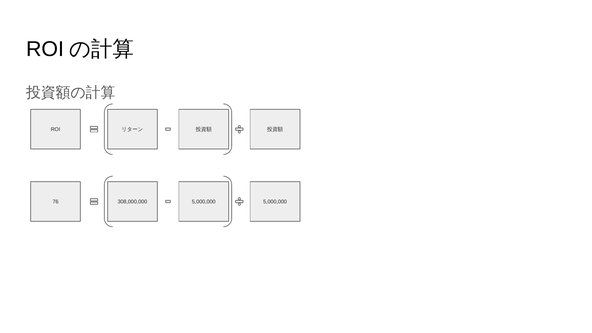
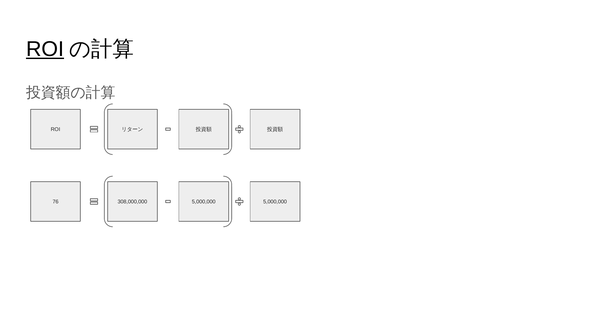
ROI at (45, 49) underline: none -> present
